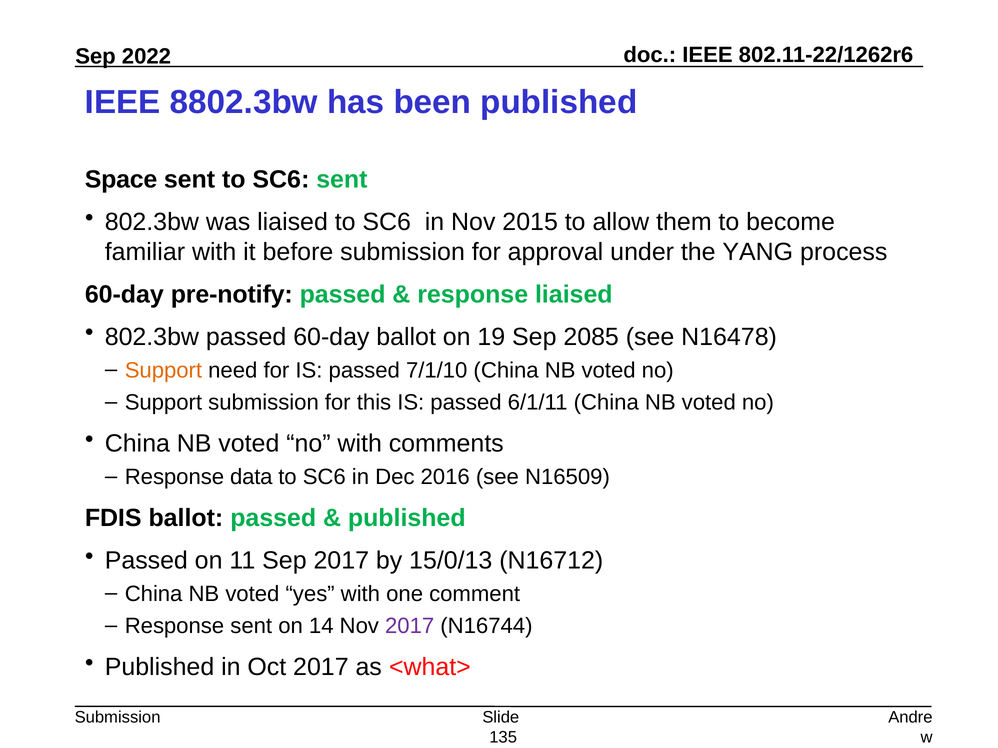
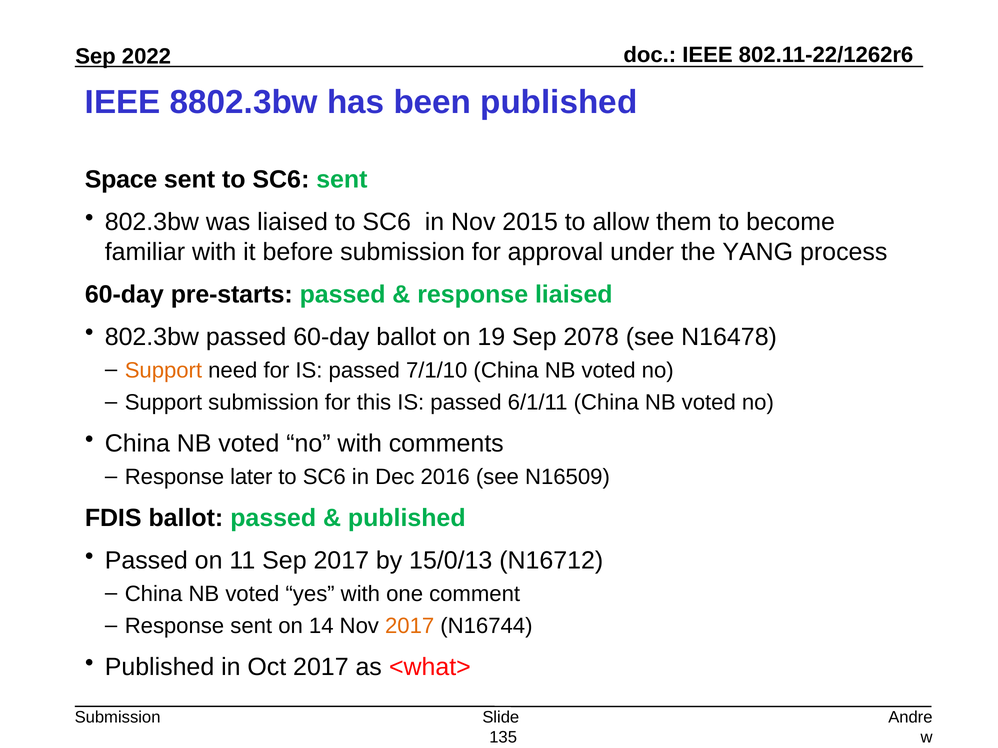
pre-notify: pre-notify -> pre-starts
2085: 2085 -> 2078
data: data -> later
2017 at (410, 626) colour: purple -> orange
